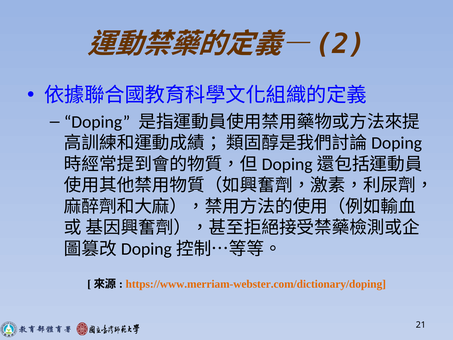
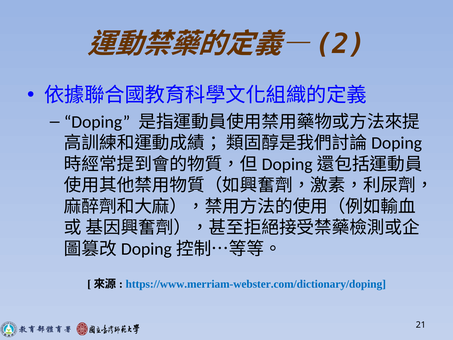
https://www.merriam-webster.com/dictionary/doping colour: orange -> blue
